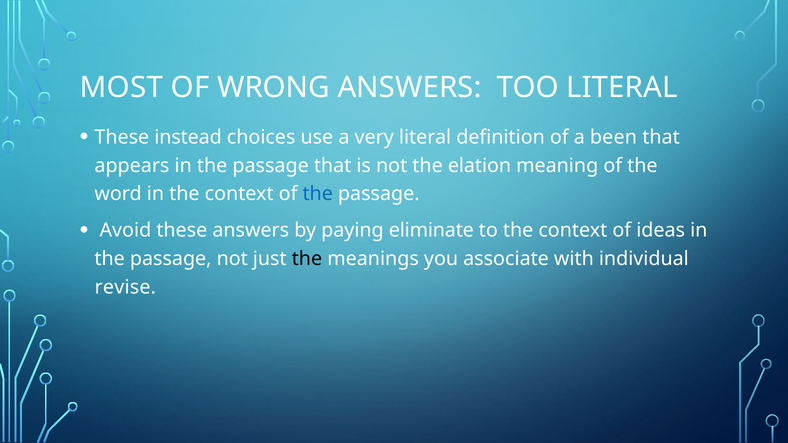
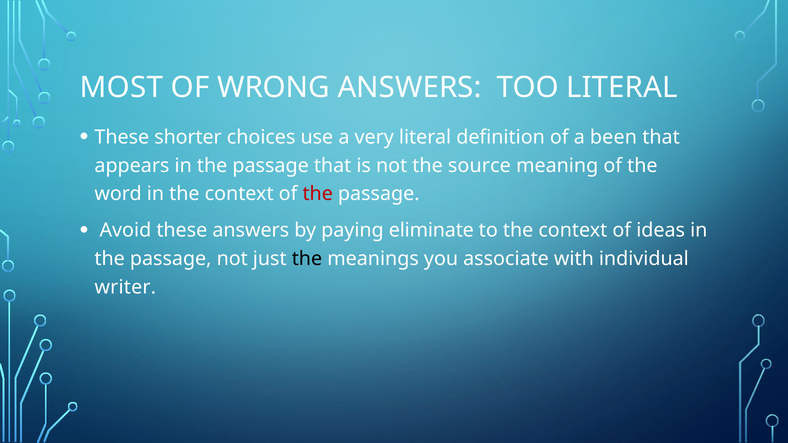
instead: instead -> shorter
elation: elation -> source
the at (318, 194) colour: blue -> red
revise: revise -> writer
